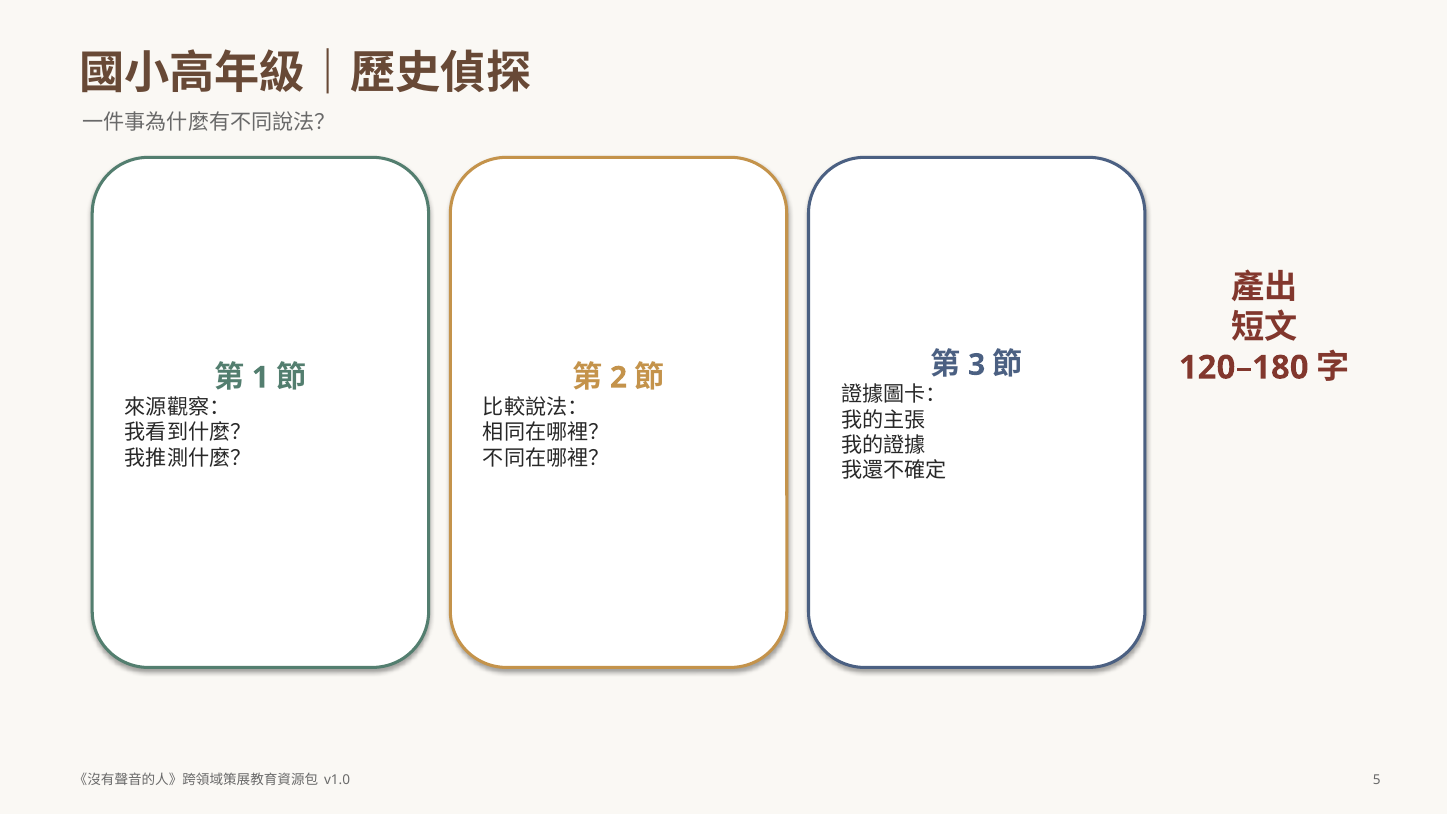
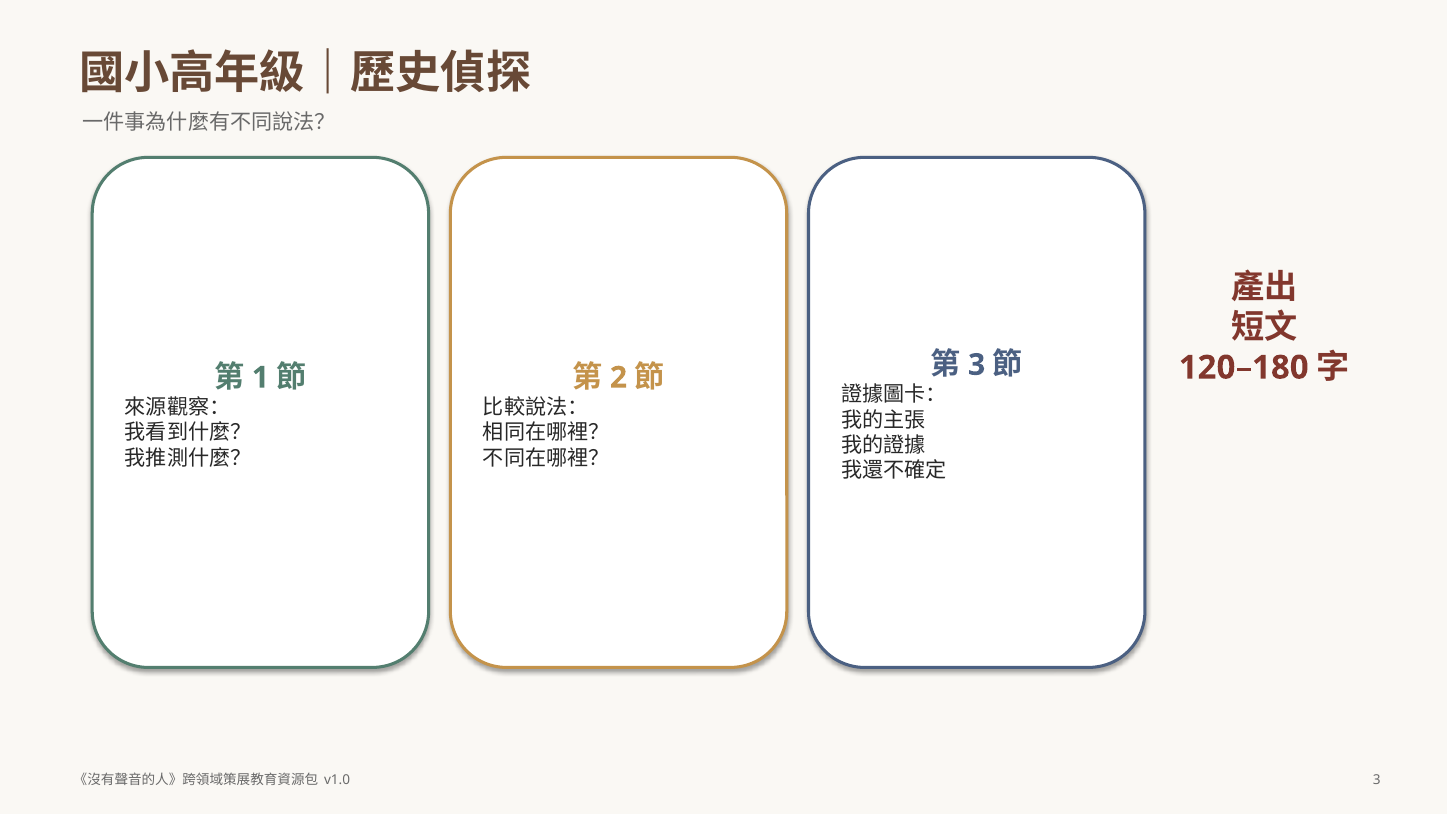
v1.0 5: 5 -> 3
